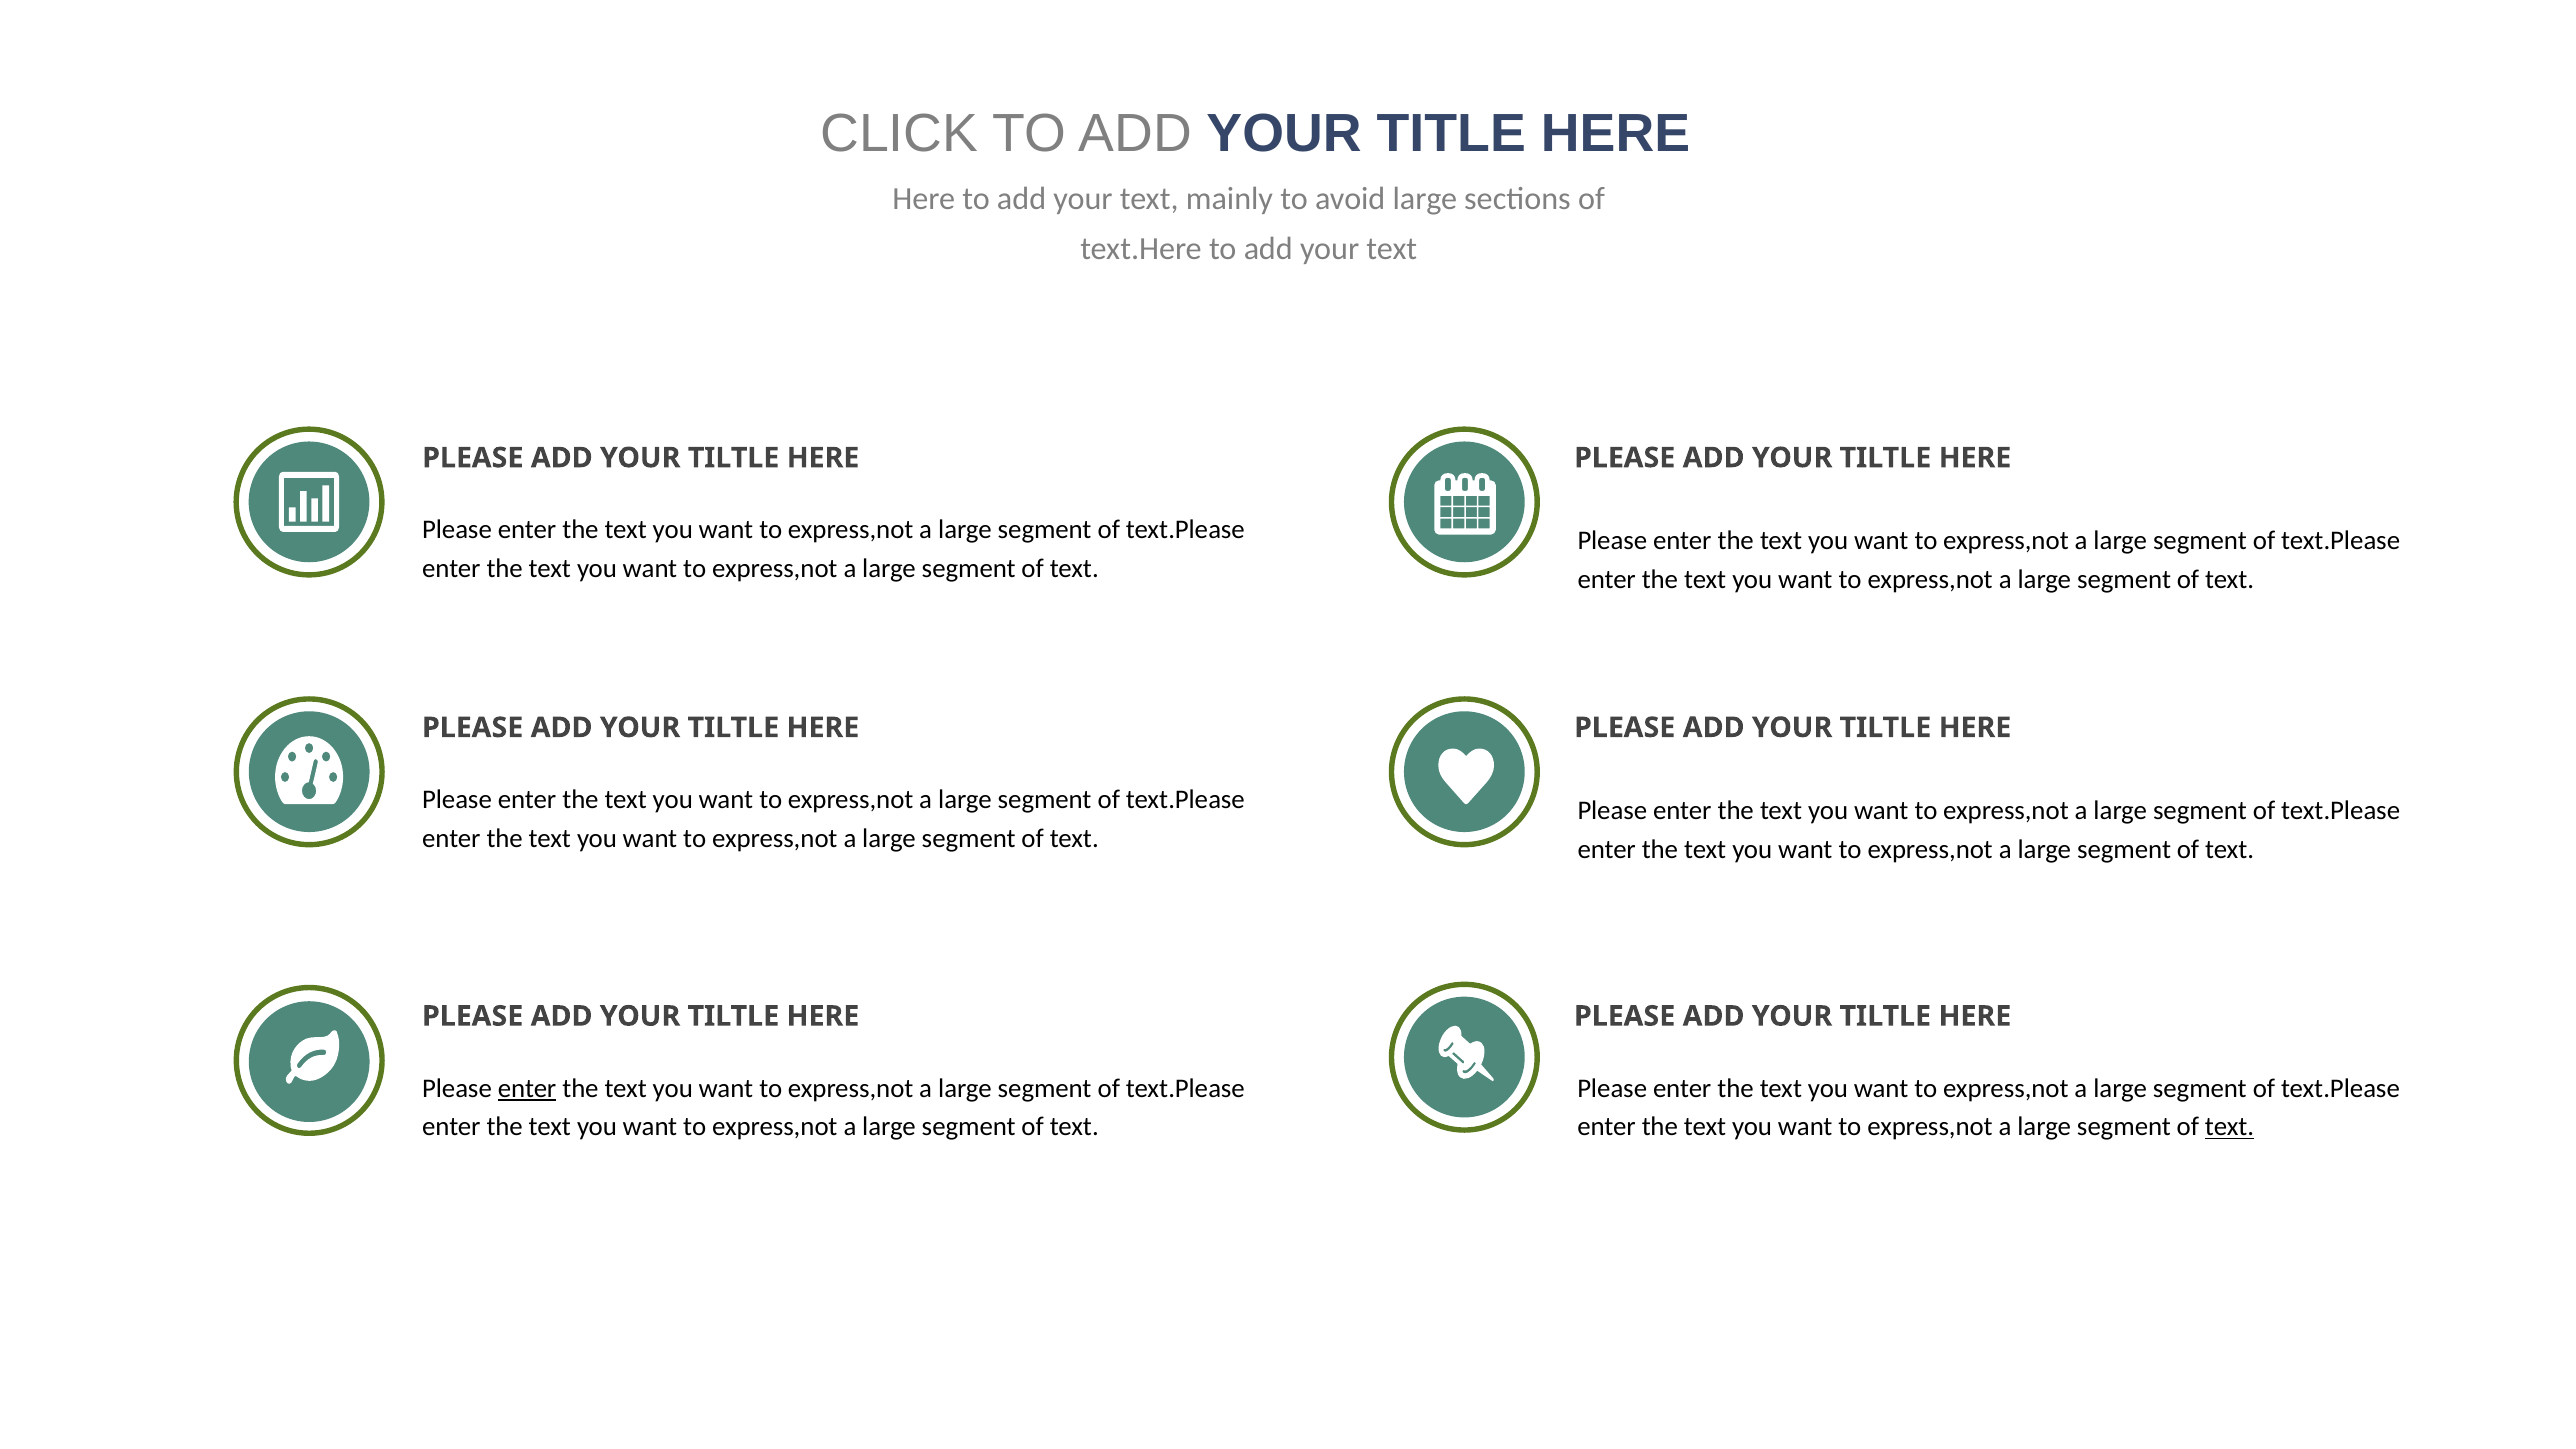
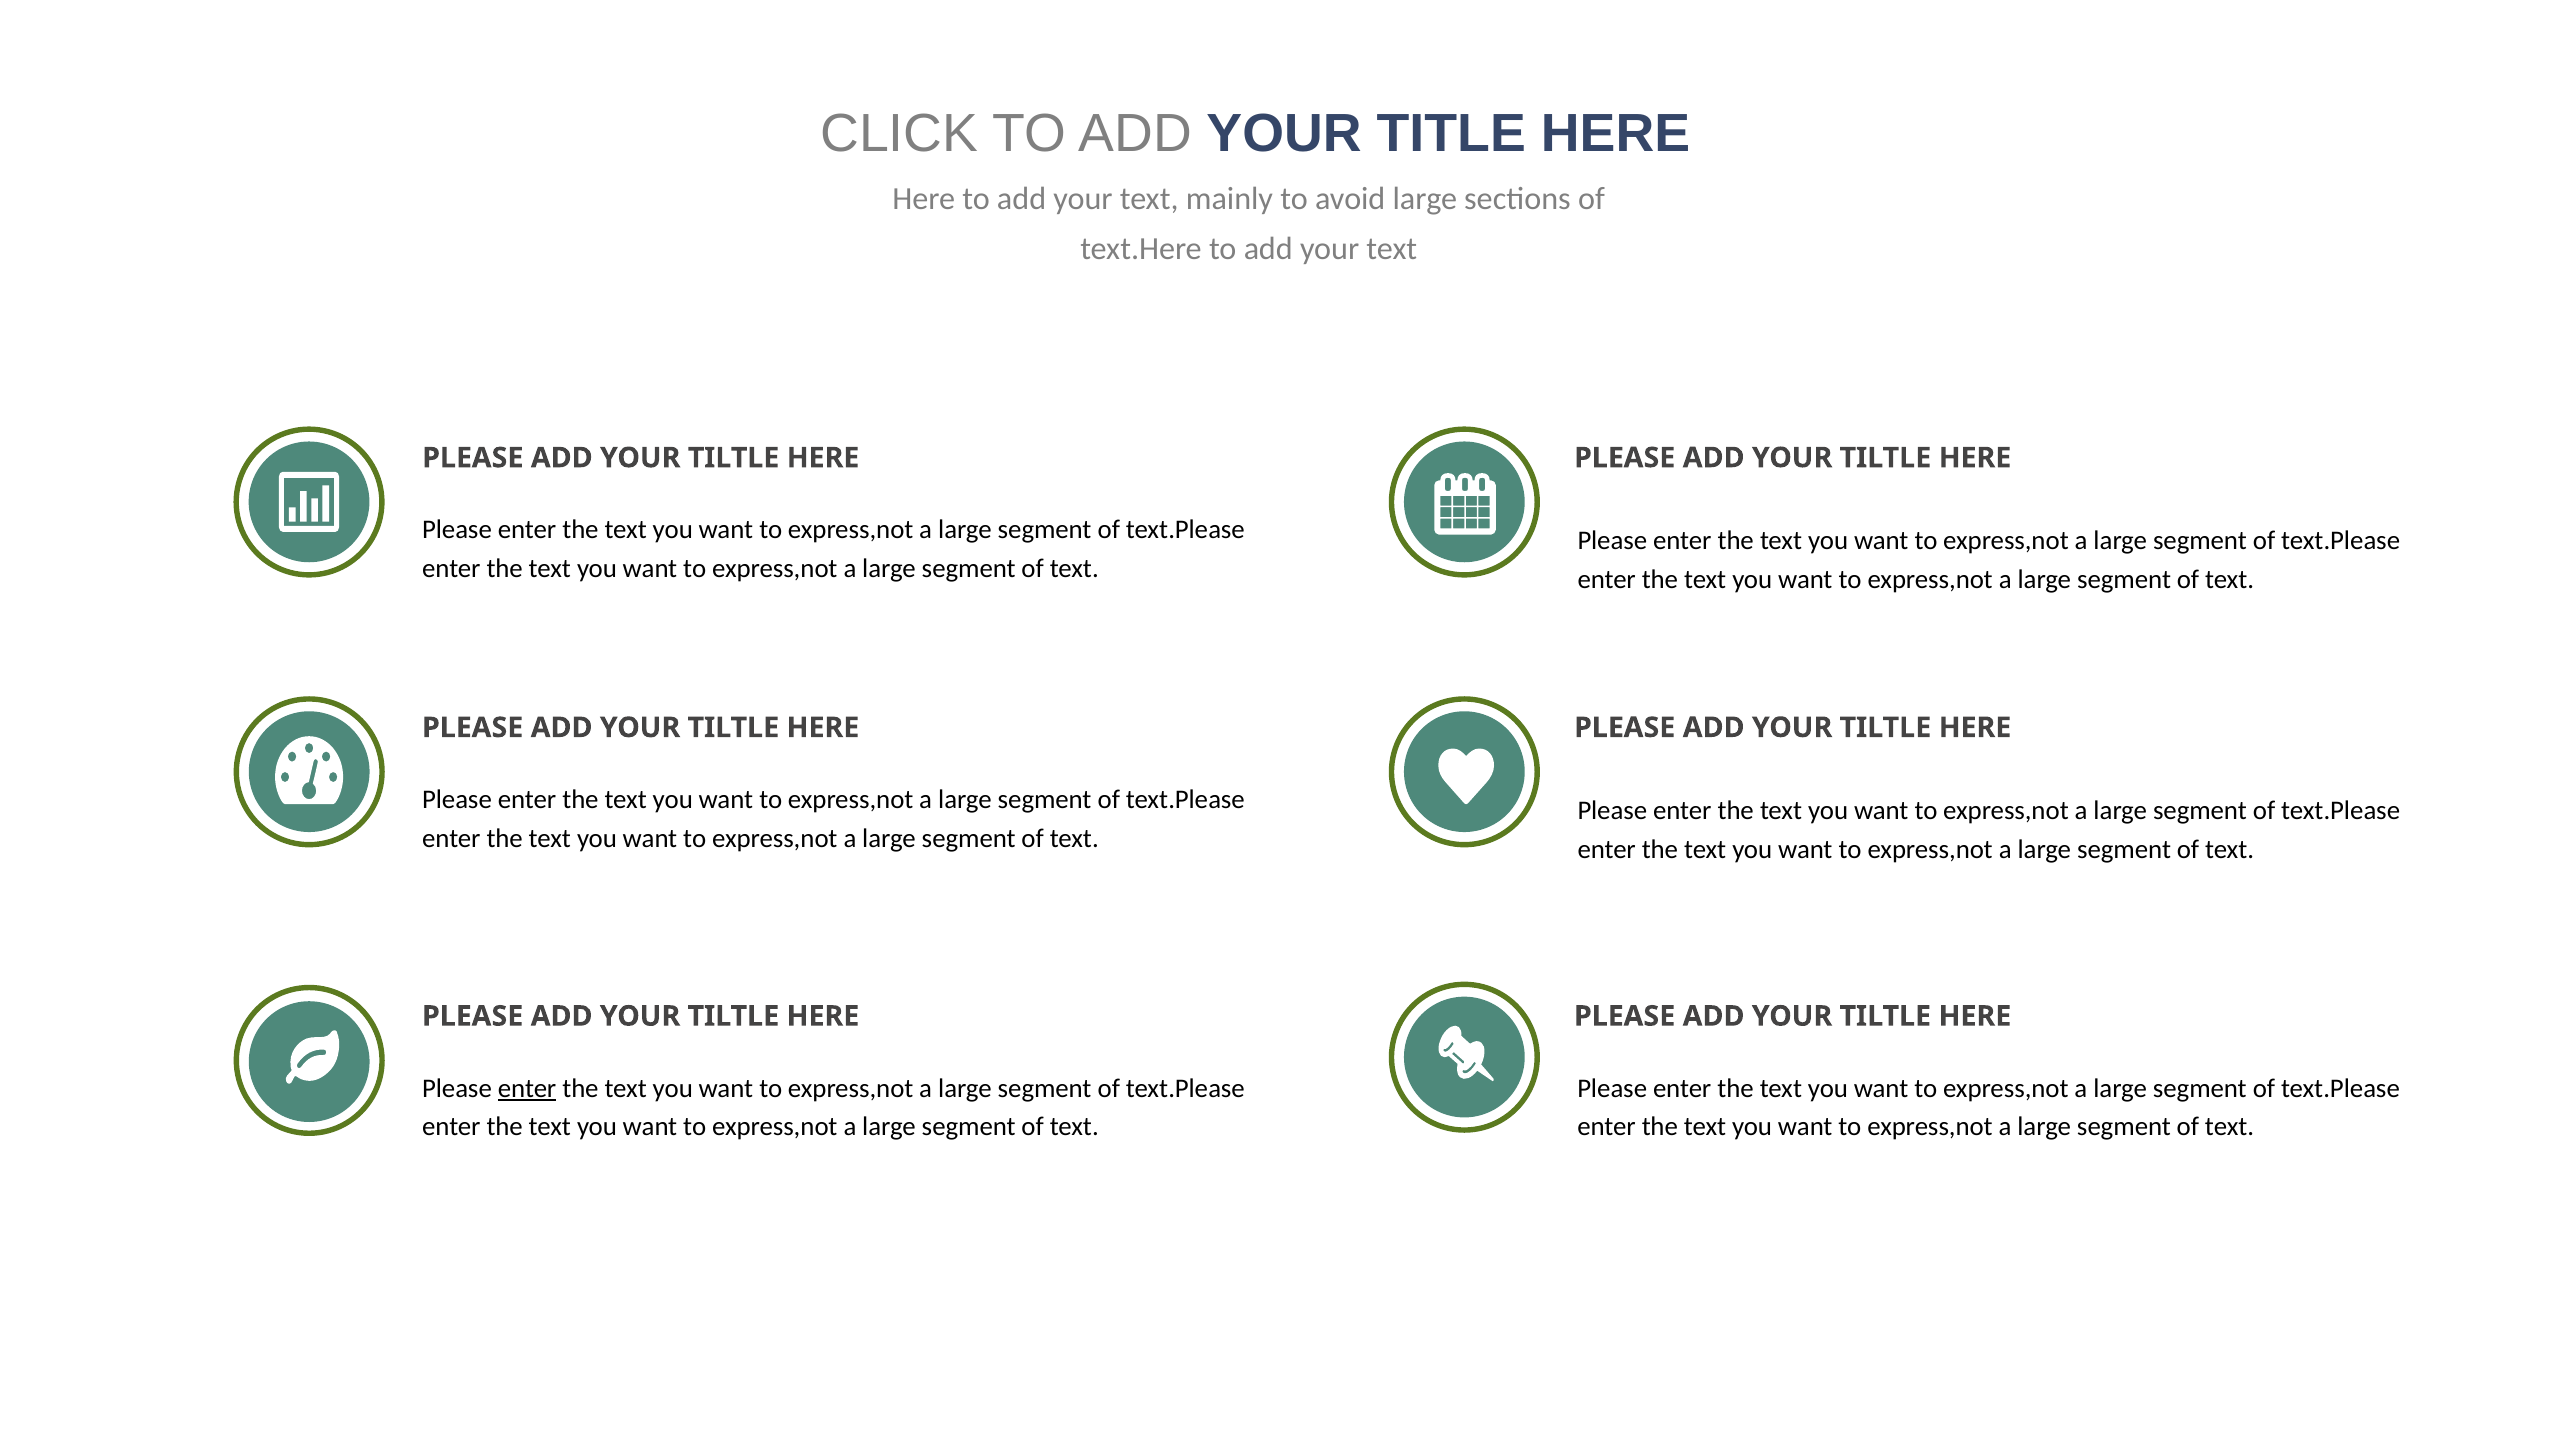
text at (2230, 1127) underline: present -> none
